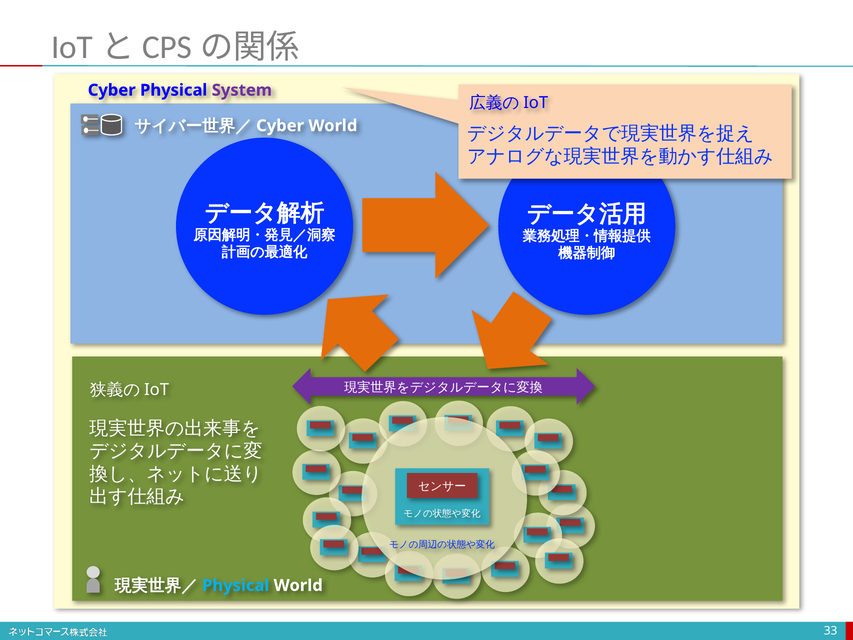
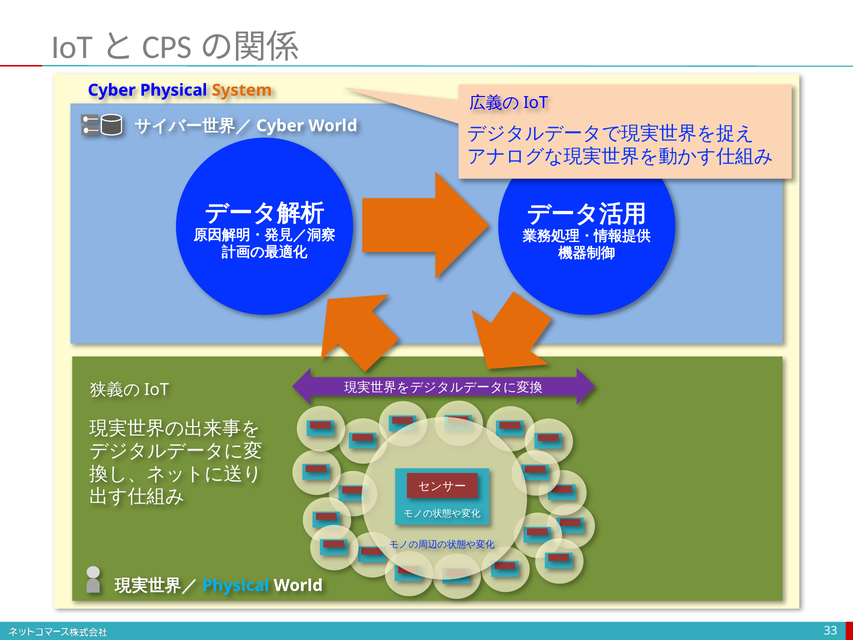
System colour: purple -> orange
